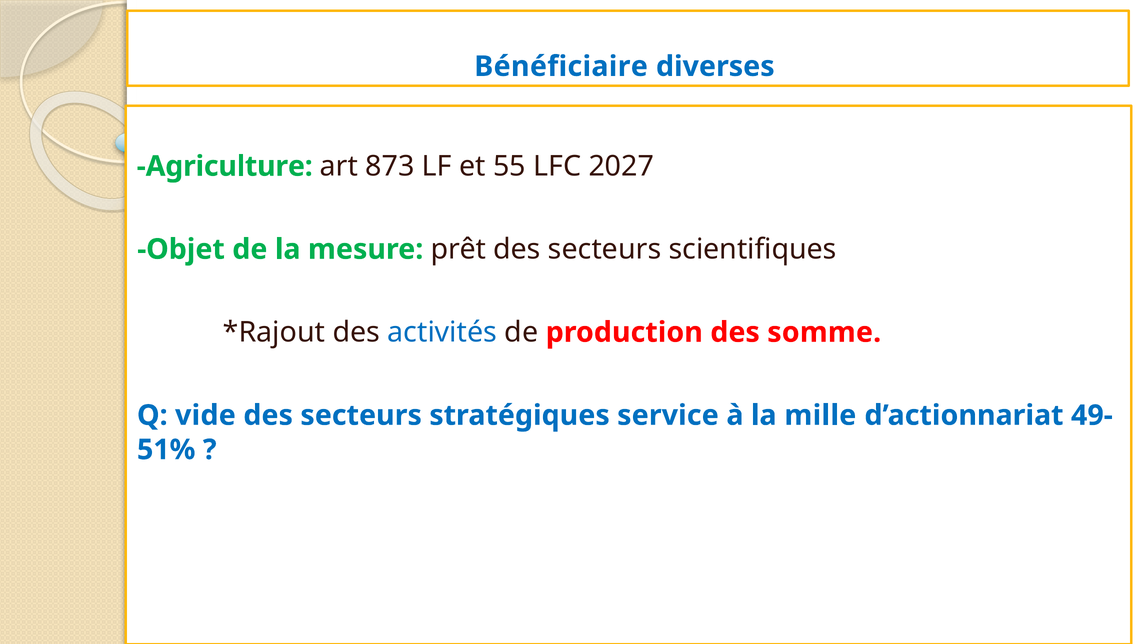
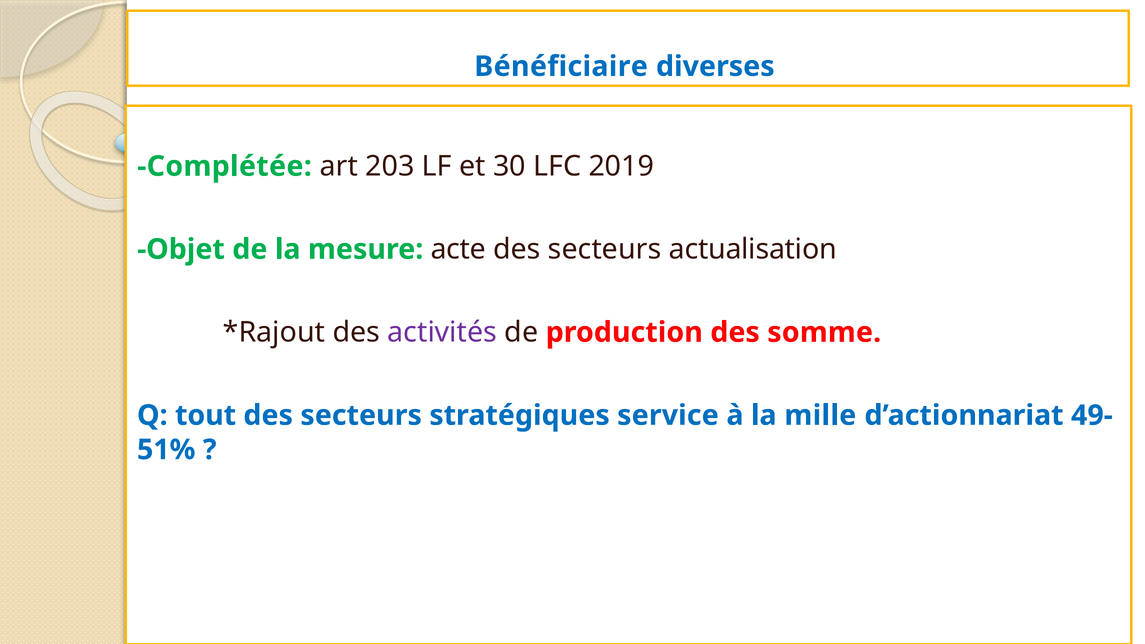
Agriculture: Agriculture -> Complétée
873: 873 -> 203
55: 55 -> 30
2027: 2027 -> 2019
prêt: prêt -> acte
scientifiques: scientifiques -> actualisation
activités colour: blue -> purple
vide: vide -> tout
